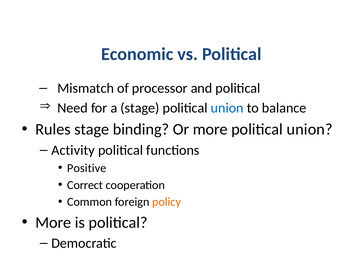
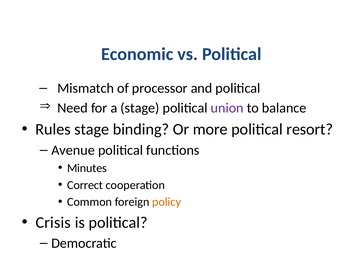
union at (227, 108) colour: blue -> purple
more political union: union -> resort
Activity: Activity -> Avenue
Positive: Positive -> Minutes
More at (53, 223): More -> Crisis
